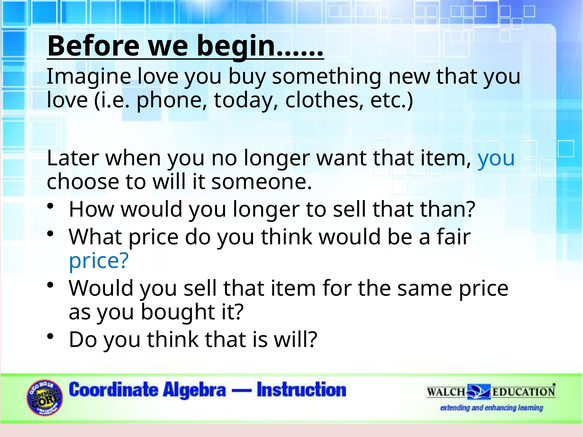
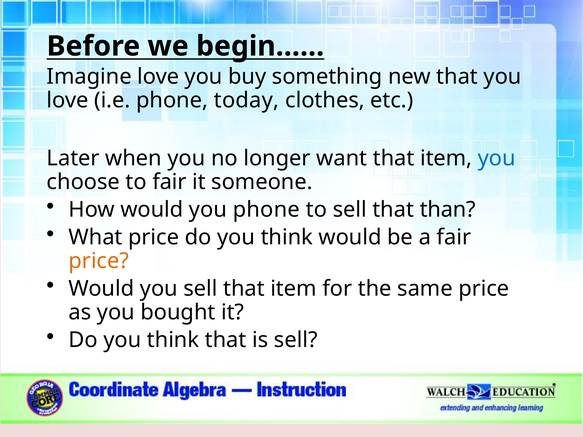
to will: will -> fair
you longer: longer -> phone
price at (99, 261) colour: blue -> orange
is will: will -> sell
